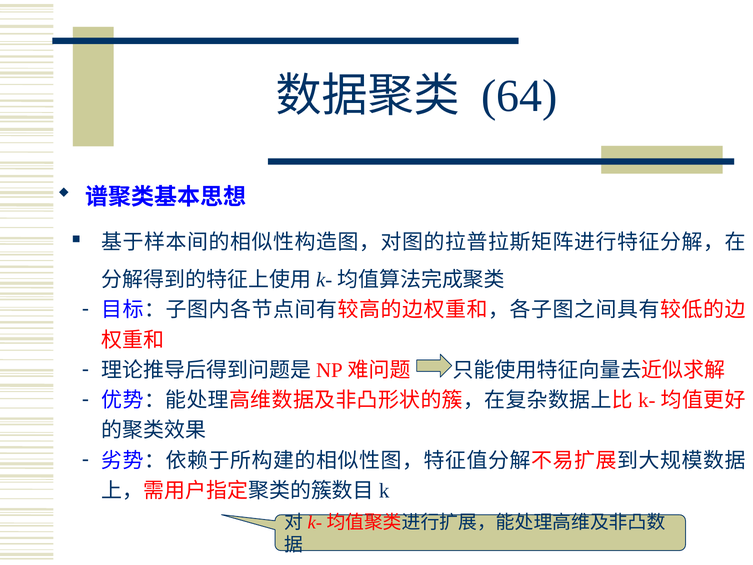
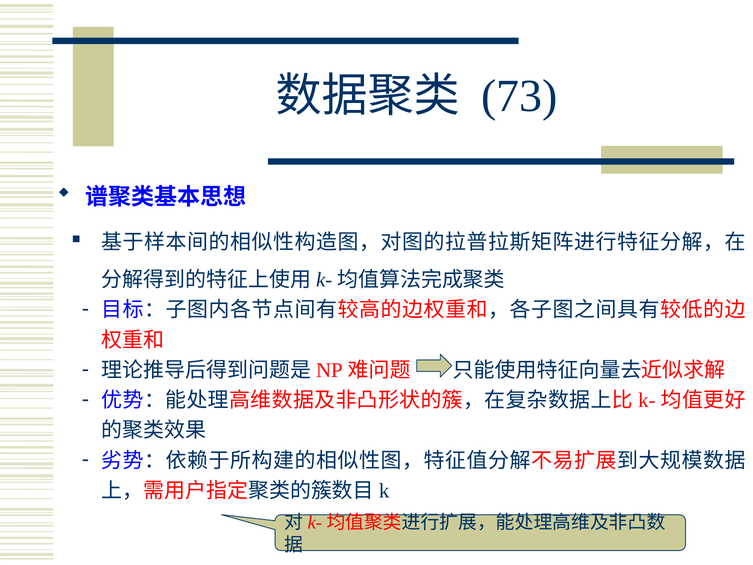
64: 64 -> 73
